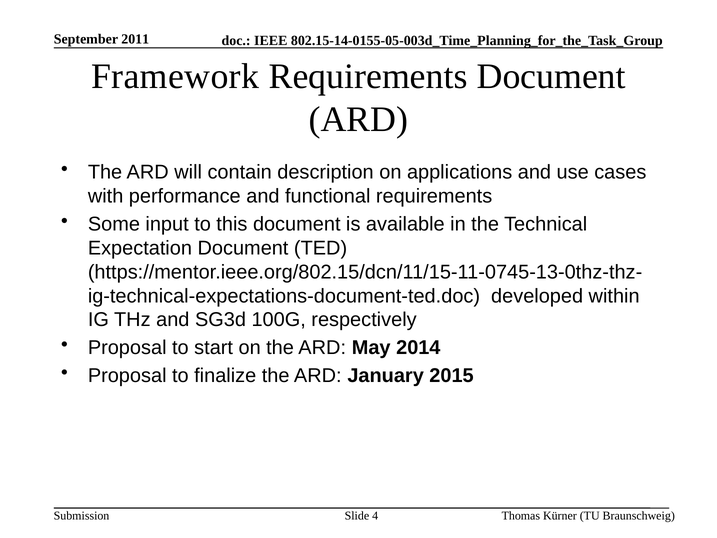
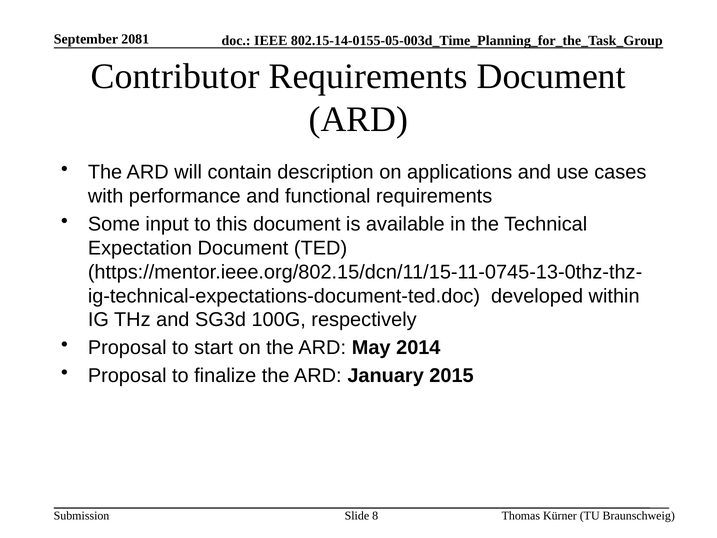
2011: 2011 -> 2081
Framework: Framework -> Contributor
4: 4 -> 8
